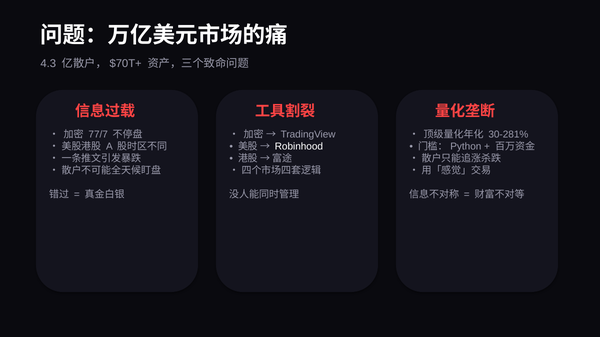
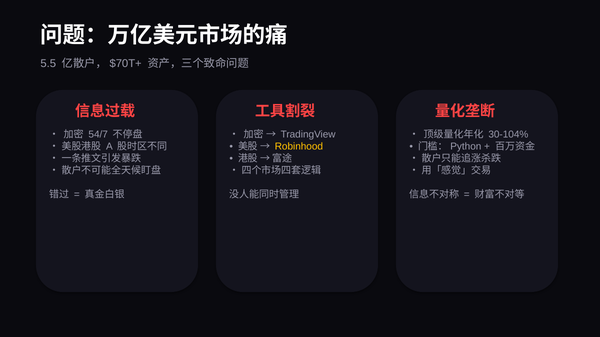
4.3: 4.3 -> 5.5
77/7: 77/7 -> 54/7
30-281%: 30-281% -> 30-104%
Robinhood colour: white -> yellow
